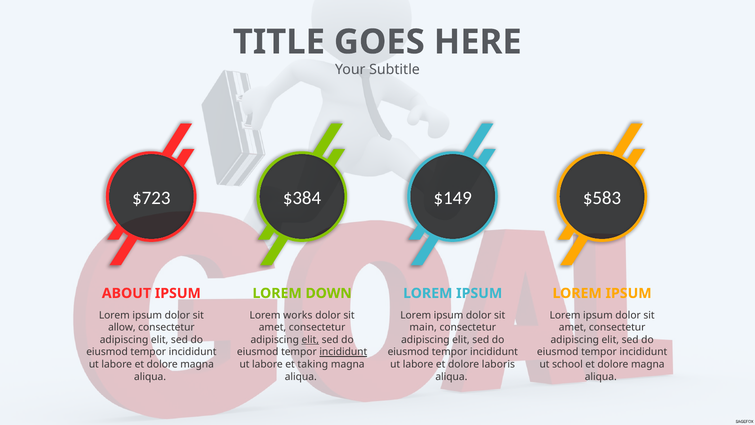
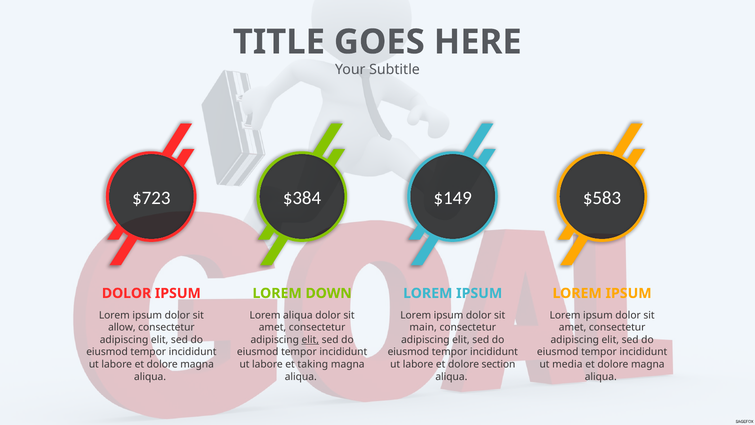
ABOUT at (126, 293): ABOUT -> DOLOR
Lorem works: works -> aliqua
incididunt at (343, 352) underline: present -> none
laboris: laboris -> section
school: school -> media
